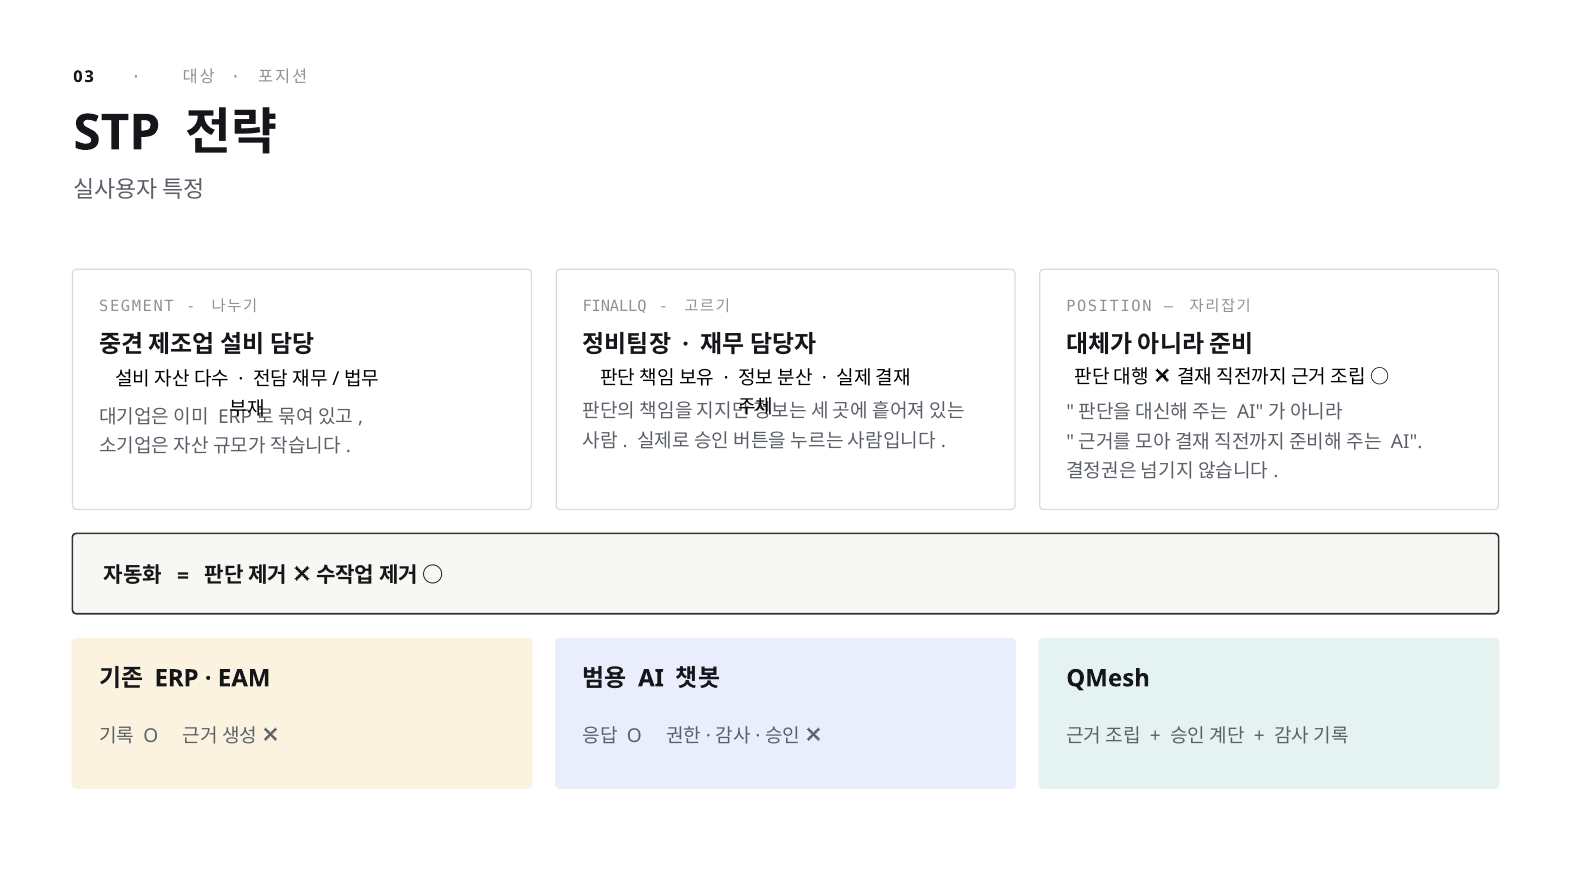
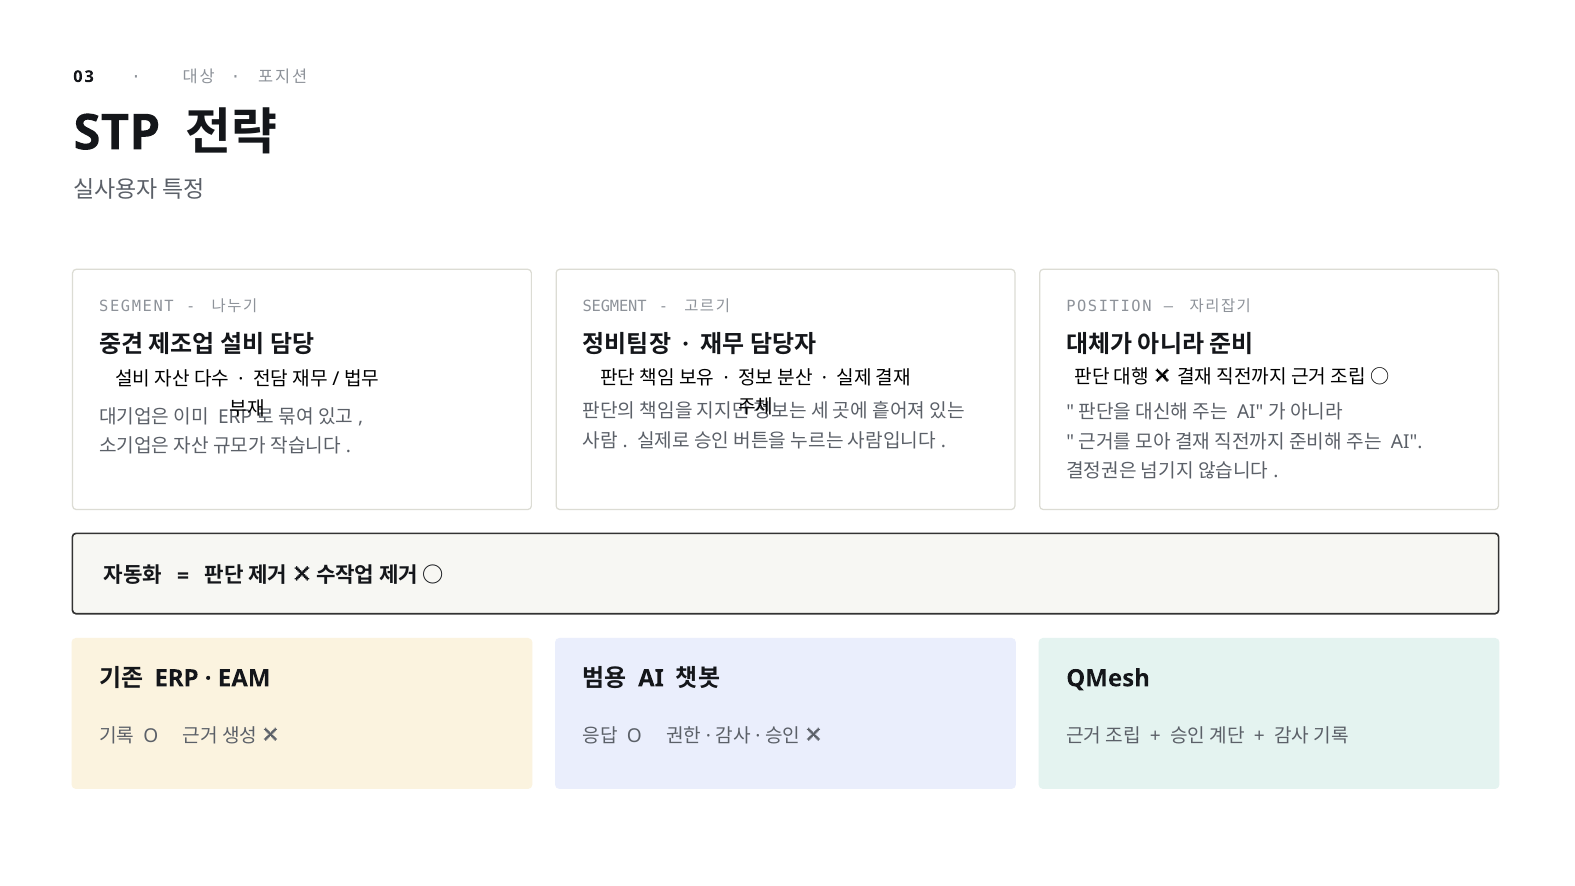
FINALLQ at (615, 307): FINALLQ -> SEGMENT
